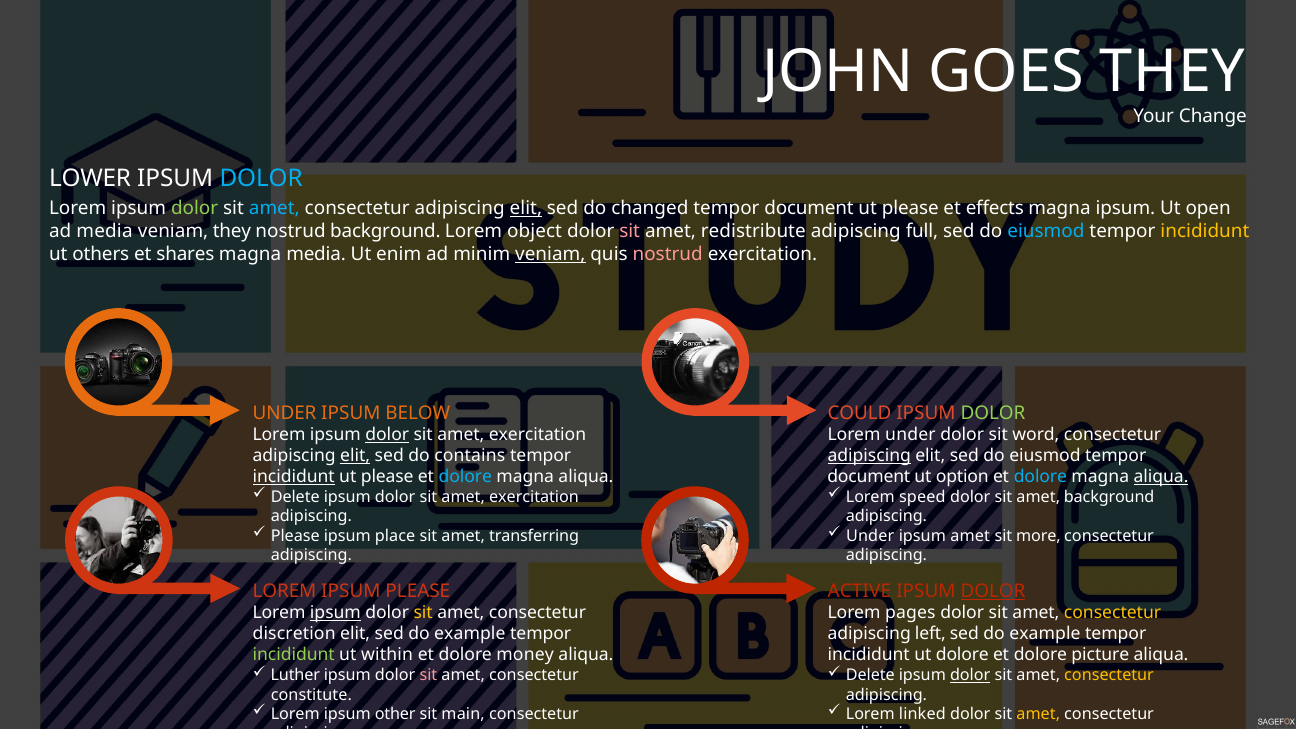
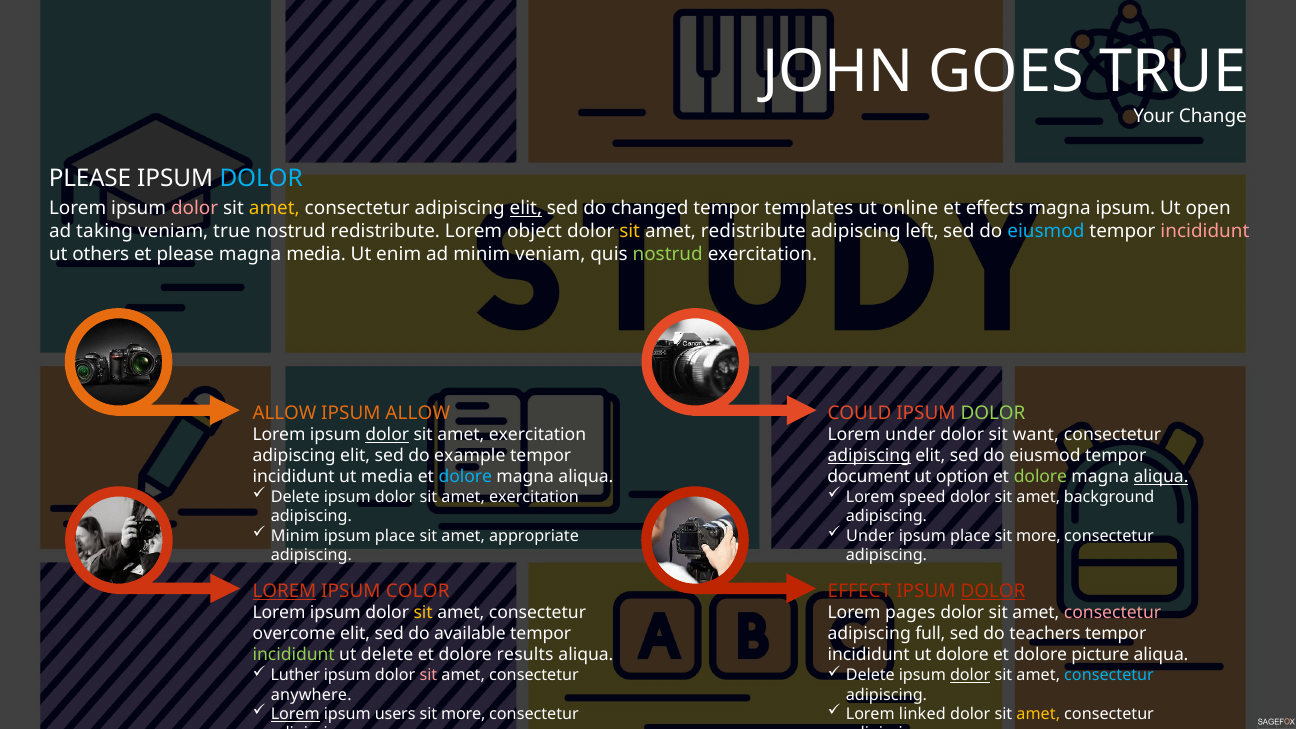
GOES THEY: THEY -> TRUE
LOWER at (90, 178): LOWER -> PLEASE
dolor at (195, 209) colour: light green -> pink
amet at (274, 209) colour: light blue -> yellow
document at (809, 209): document -> templates
please at (910, 209): please -> online
ad media: media -> taking
veniam they: they -> true
nostrud background: background -> redistribute
sit at (630, 231) colour: pink -> yellow
full: full -> left
incididunt at (1205, 231) colour: yellow -> pink
et shares: shares -> please
veniam at (550, 254) underline: present -> none
nostrud at (668, 254) colour: pink -> light green
UNDER at (284, 413): UNDER -> ALLOW
IPSUM BELOW: BELOW -> ALLOW
word: word -> want
elit at (355, 456) underline: present -> none
contains: contains -> example
incididunt at (294, 477) underline: present -> none
please at (387, 477): please -> media
dolore at (1040, 477) colour: light blue -> light green
Please at (295, 536): Please -> Minim
transferring: transferring -> appropriate
amet at (970, 536): amet -> place
LOREM at (284, 591) underline: none -> present
IPSUM PLEASE: PLEASE -> COLOR
ACTIVE: ACTIVE -> EFFECT
ipsum at (335, 613) underline: present -> none
consectetur at (1113, 613) colour: yellow -> pink
discretion: discretion -> overcome
elit sed do example: example -> available
left: left -> full
example at (1045, 634): example -> teachers
ut within: within -> delete
money: money -> results
consectetur at (1109, 675) colour: yellow -> light blue
constitute: constitute -> anywhere
Lorem at (295, 714) underline: none -> present
other: other -> users
main at (463, 714): main -> more
